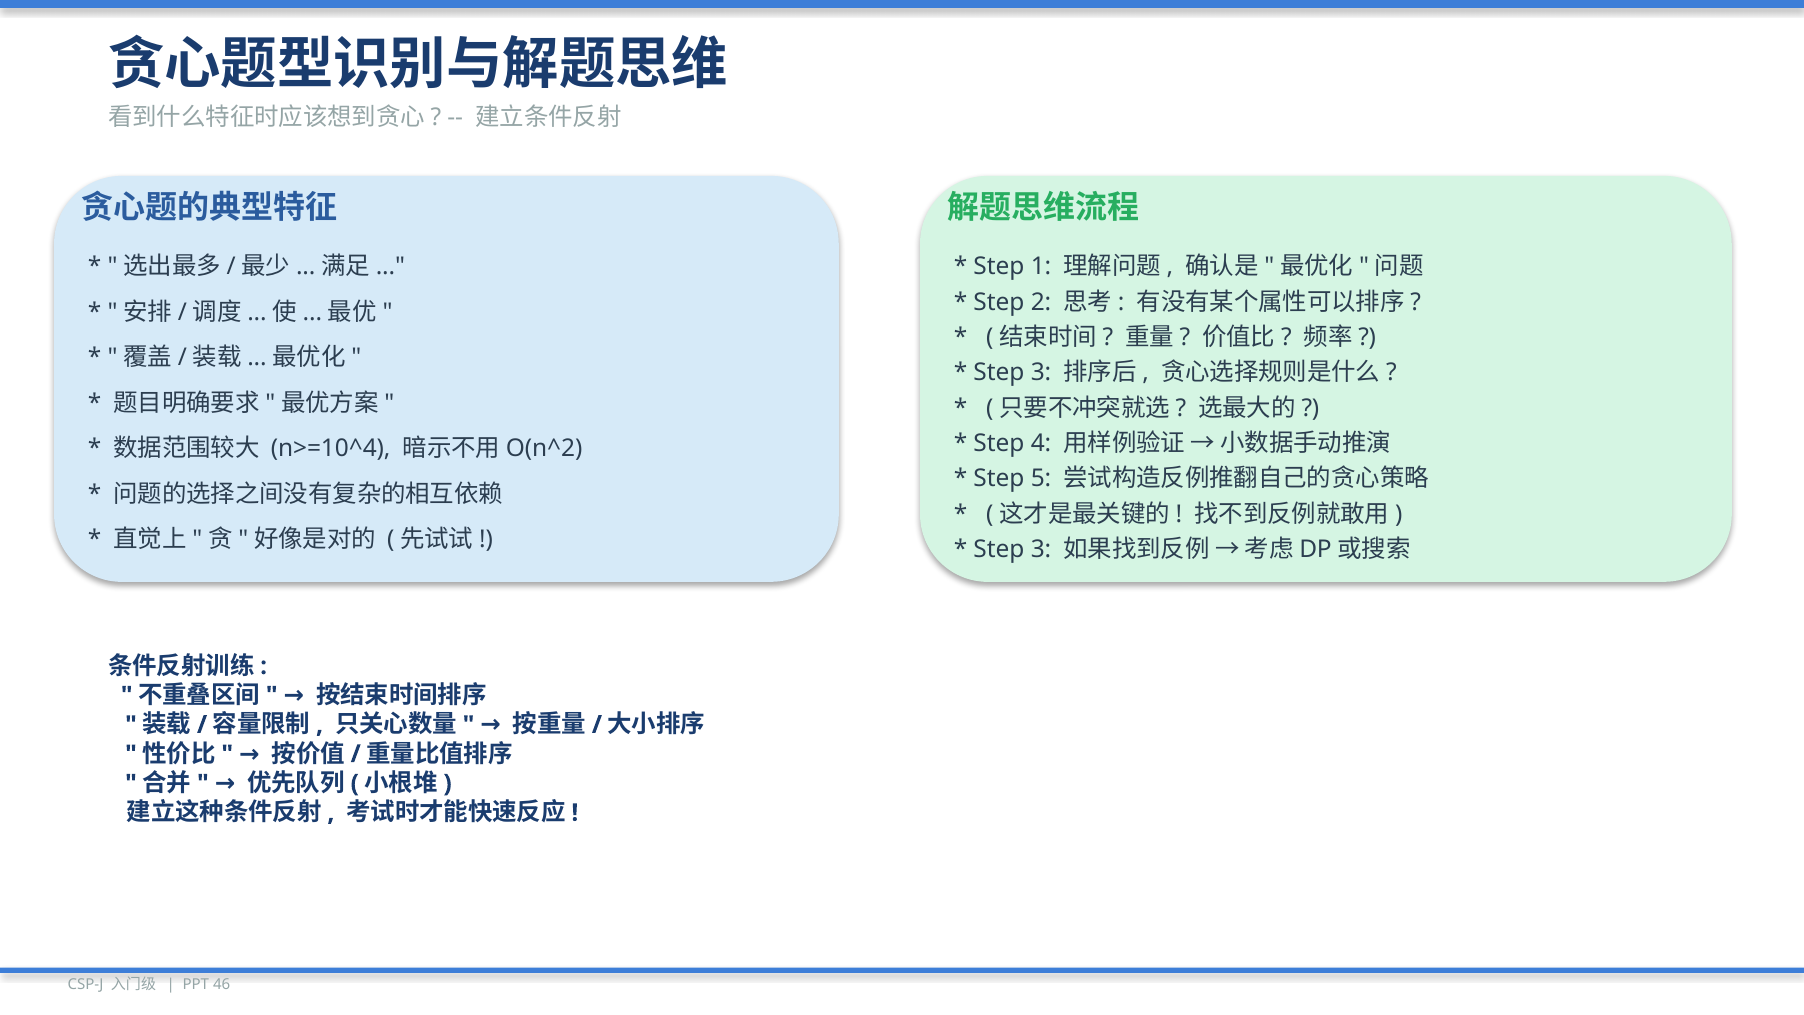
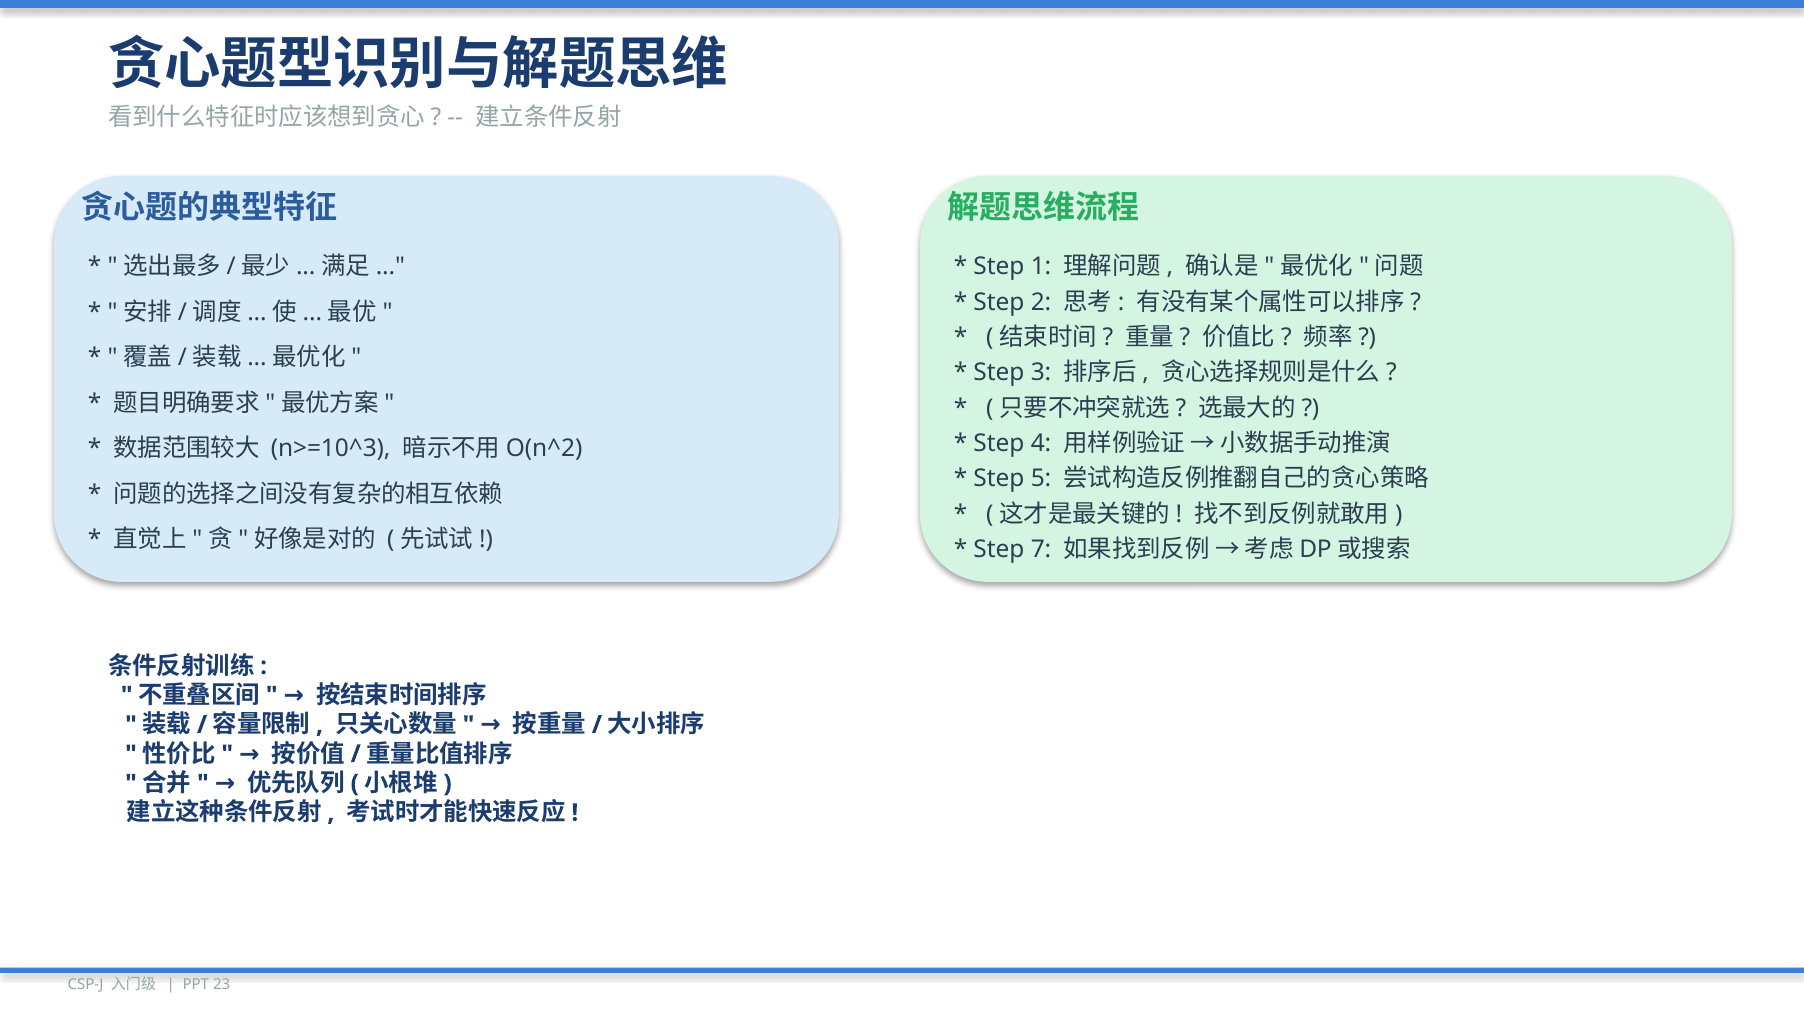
n>=10^4: n>=10^4 -> n>=10^3
3 at (1041, 549): 3 -> 7
46: 46 -> 23
